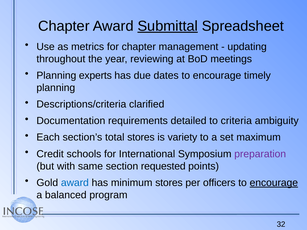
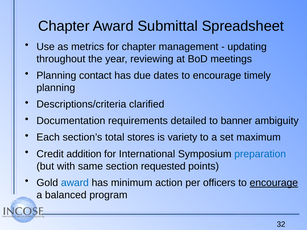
Submittal underline: present -> none
experts: experts -> contact
criteria: criteria -> banner
schools: schools -> addition
preparation colour: purple -> blue
minimum stores: stores -> action
